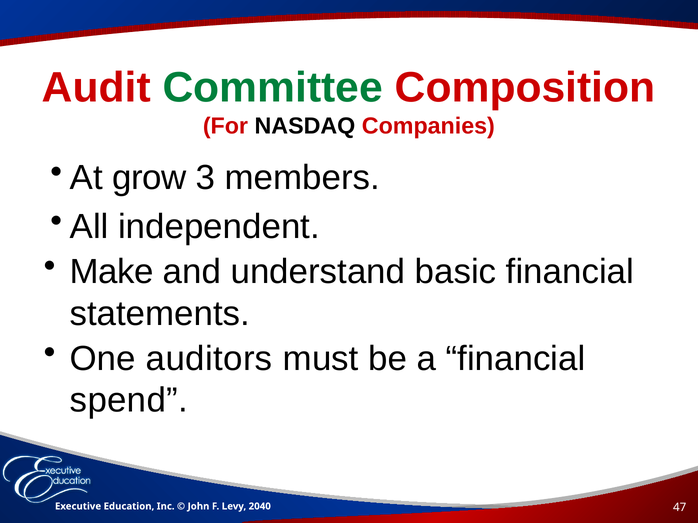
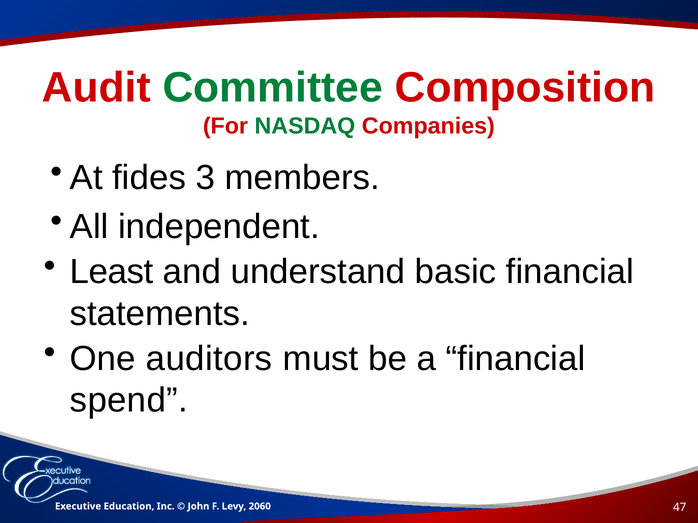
NASDAQ colour: black -> green
grow: grow -> fides
Make: Make -> Least
2040: 2040 -> 2060
